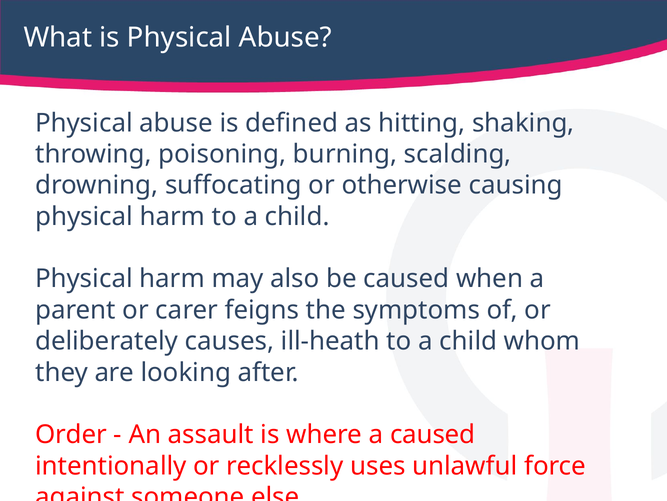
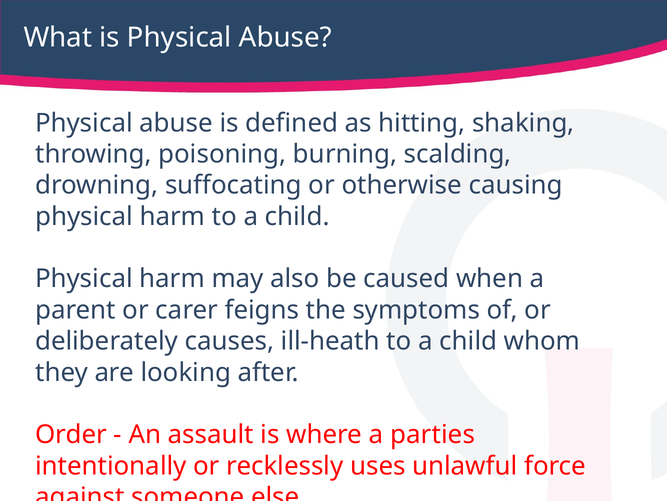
a caused: caused -> parties
